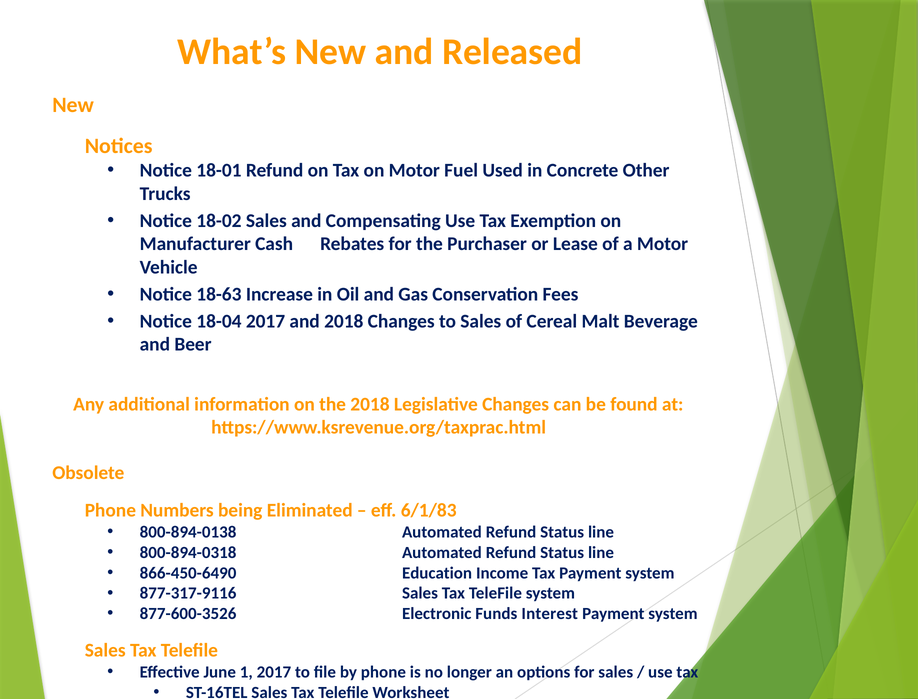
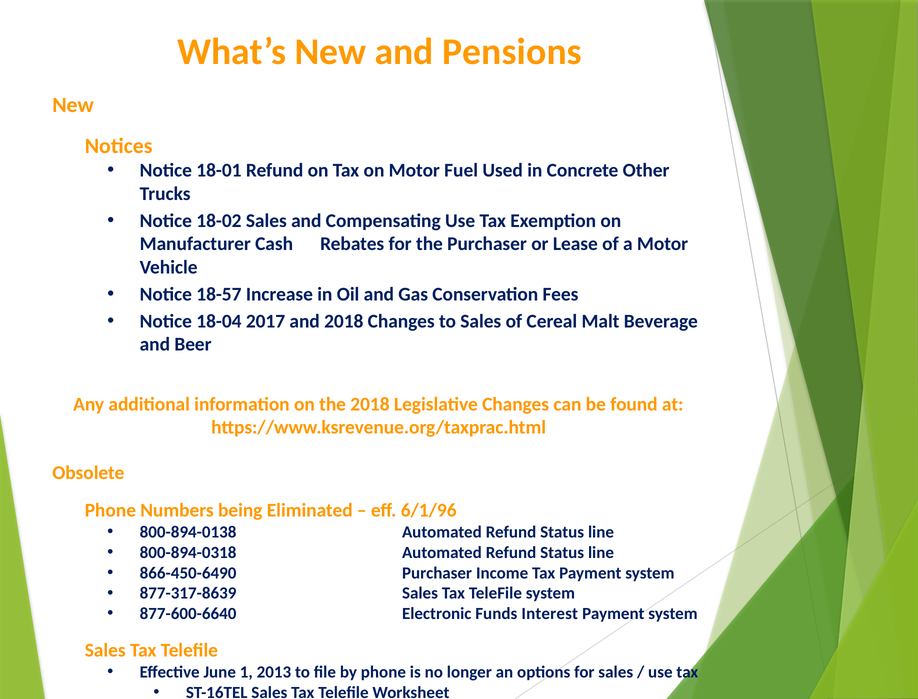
Released: Released -> Pensions
18-63: 18-63 -> 18-57
6/1/83: 6/1/83 -> 6/1/96
866-450-6490 Education: Education -> Purchaser
877-317-9116: 877-317-9116 -> 877-317-8639
877-600-3526: 877-600-3526 -> 877-600-6640
1 2017: 2017 -> 2013
